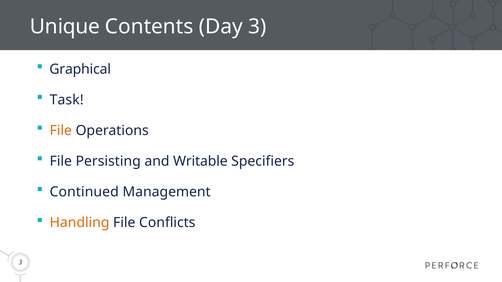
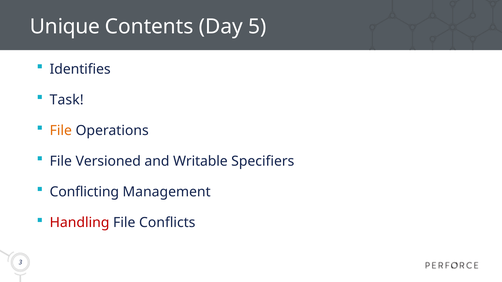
Day 3: 3 -> 5
Graphical: Graphical -> Identifies
Persisting: Persisting -> Versioned
Continued: Continued -> Conflicting
Handling colour: orange -> red
